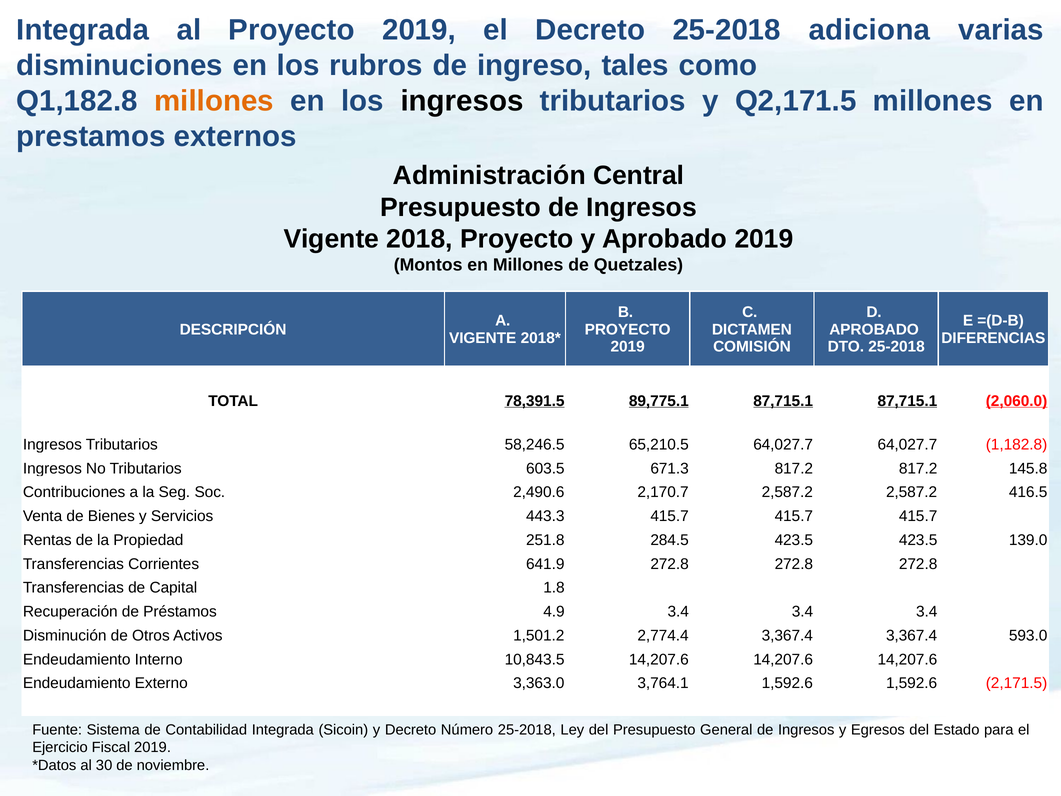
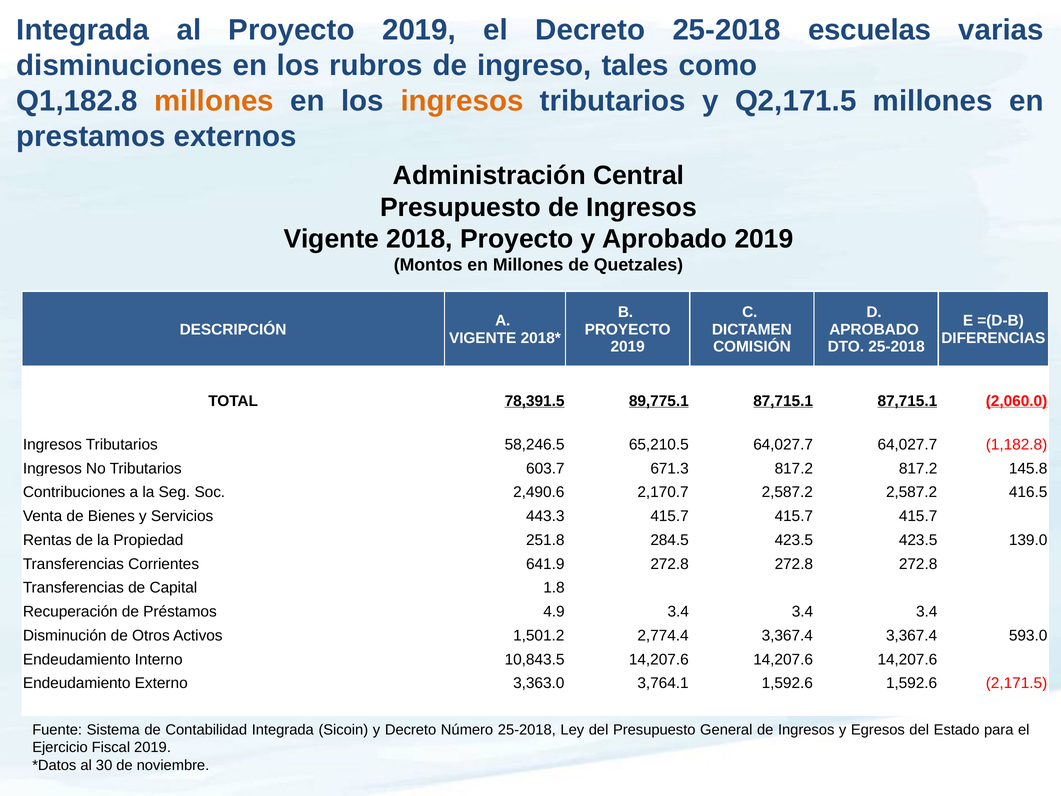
adiciona: adiciona -> escuelas
ingresos at (462, 101) colour: black -> orange
603.5: 603.5 -> 603.7
